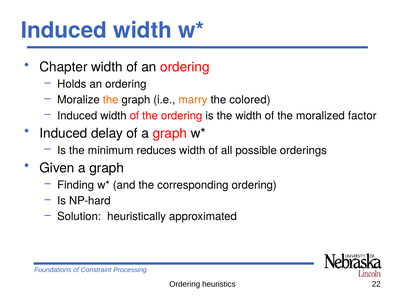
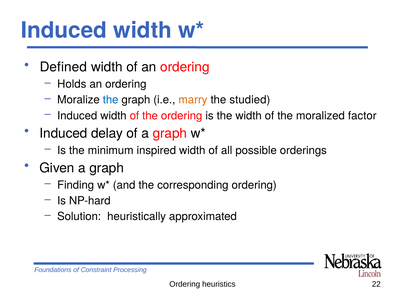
Chapter: Chapter -> Defined
the at (111, 100) colour: orange -> blue
colored: colored -> studied
reduces: reduces -> inspired
